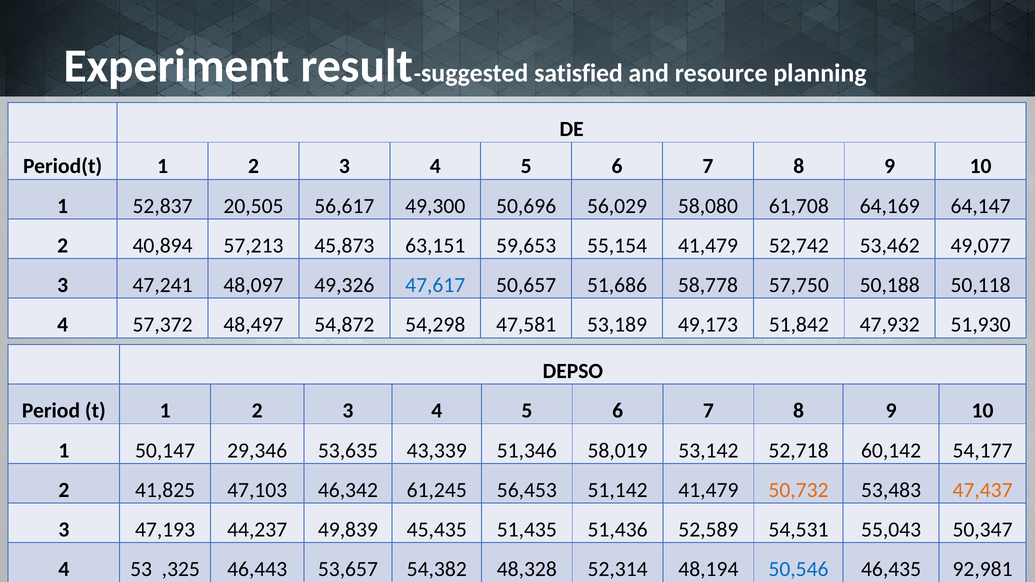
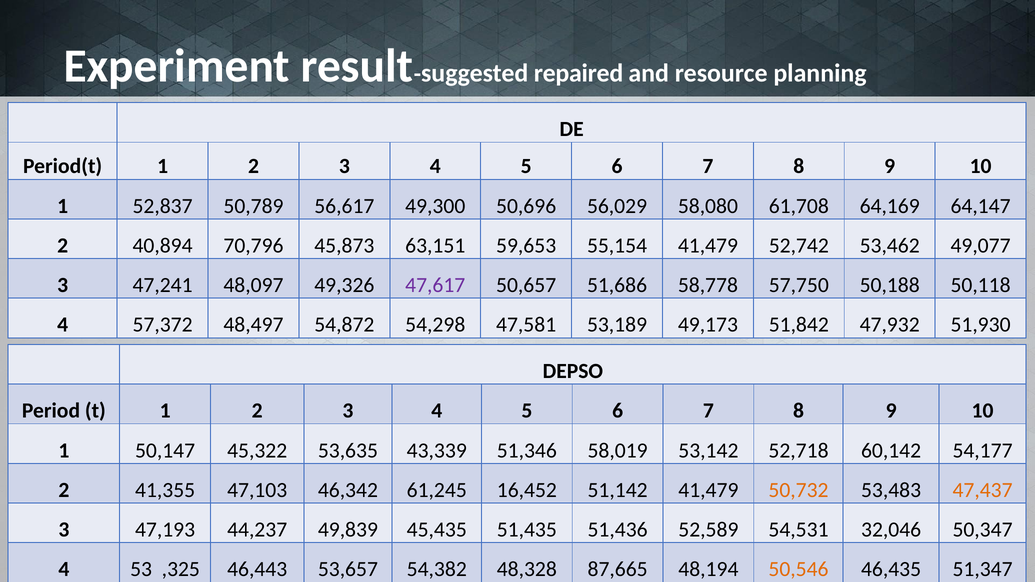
satisfied: satisfied -> repaired
20,505: 20,505 -> 50,789
57,213: 57,213 -> 70,796
47,617 colour: blue -> purple
29,346: 29,346 -> 45,322
41,825: 41,825 -> 41,355
56,453: 56,453 -> 16,452
55,043: 55,043 -> 32,046
52,314: 52,314 -> 87,665
50,546 colour: blue -> orange
92,981: 92,981 -> 51,347
